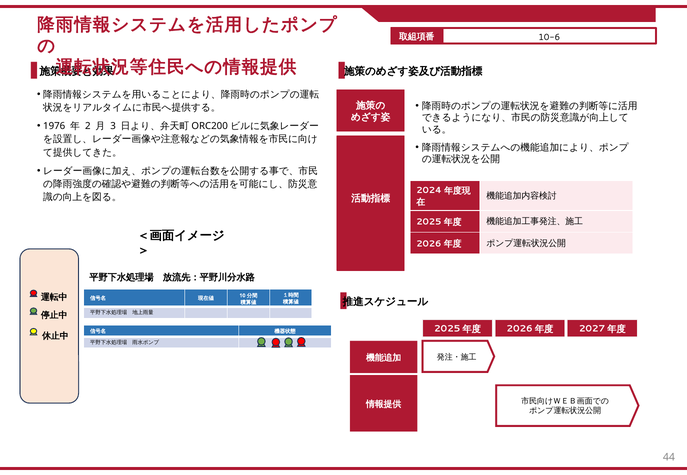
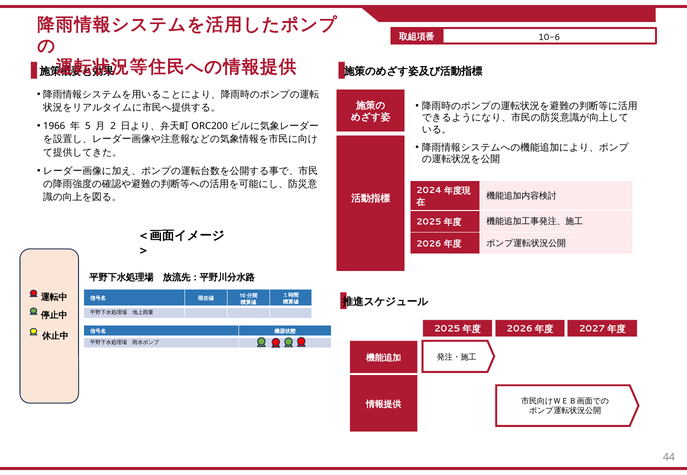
1976: 1976 -> 1966
2: 2 -> 5
3: 3 -> 2
